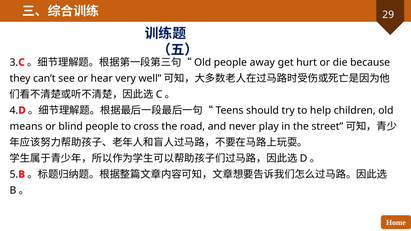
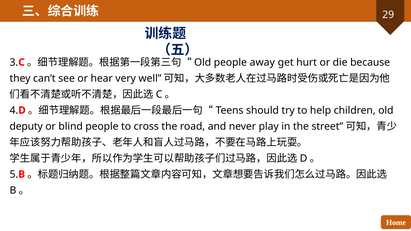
means: means -> deputy
